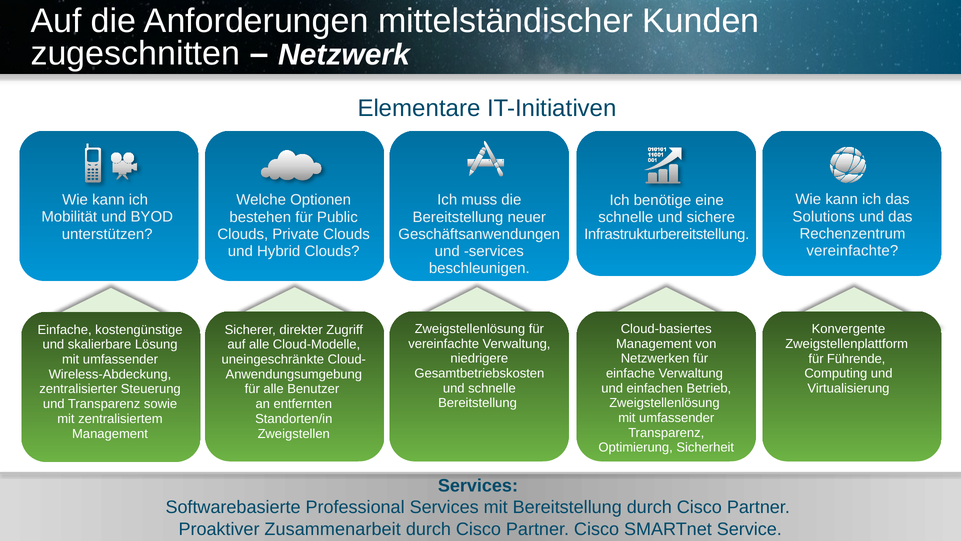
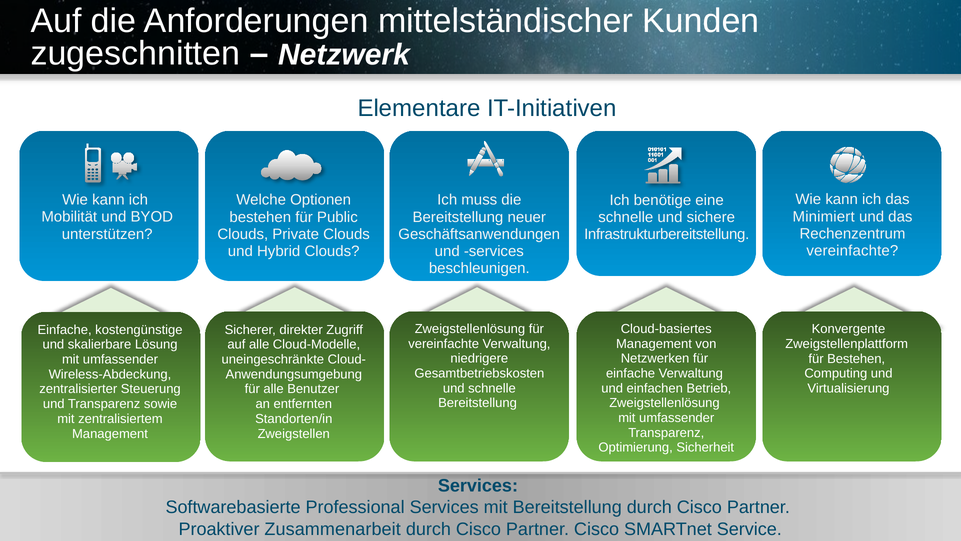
Solutions: Solutions -> Minimiert
für Führende: Führende -> Bestehen
